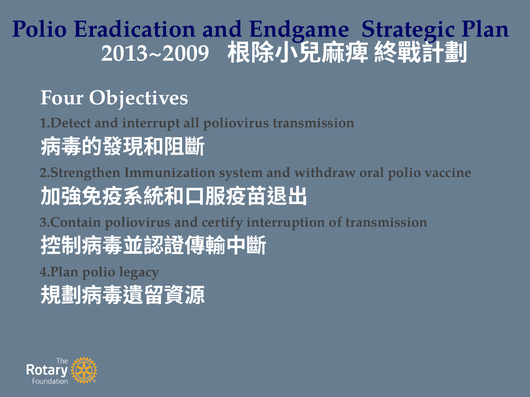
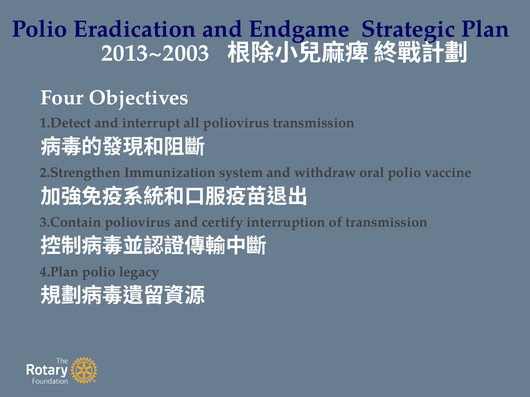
2013~2009: 2013~2009 -> 2013~2003
